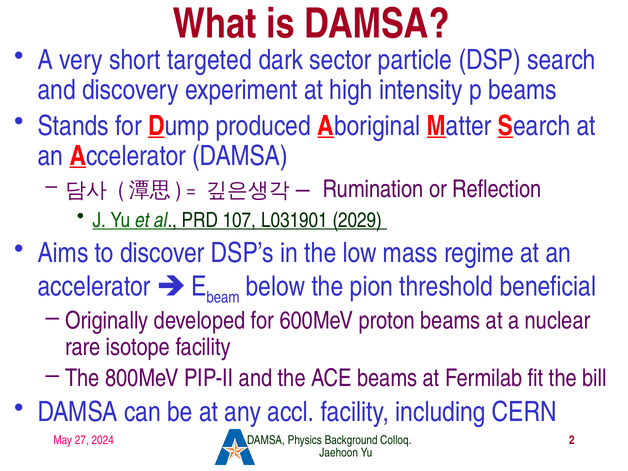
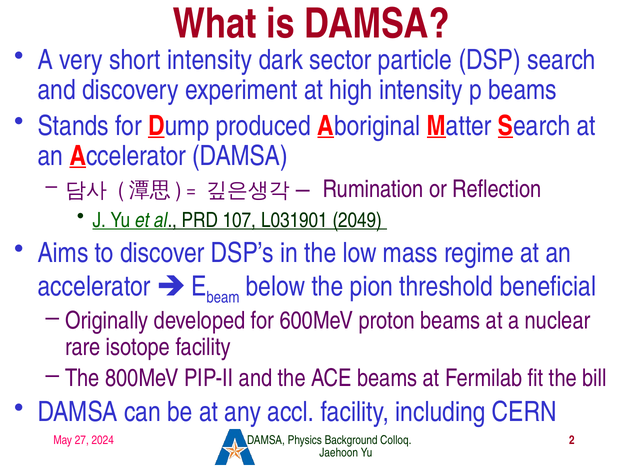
short targeted: targeted -> intensity
2029: 2029 -> 2049
